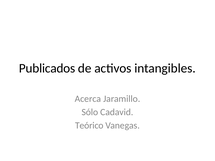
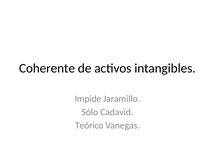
Publicados: Publicados -> Coherente
Acerca: Acerca -> Impide
